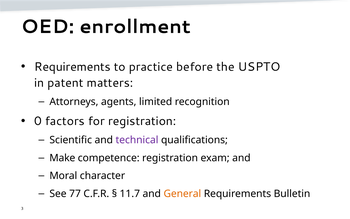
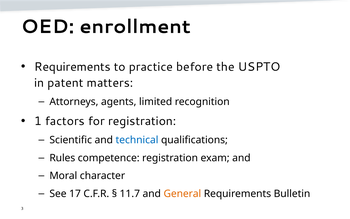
0: 0 -> 1
technical colour: purple -> blue
Make: Make -> Rules
77: 77 -> 17
